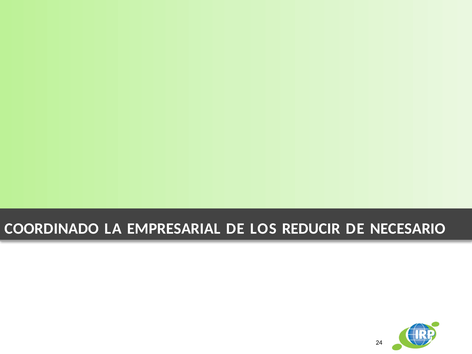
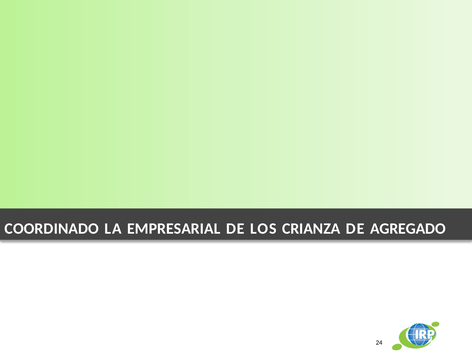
REDUCIR: REDUCIR -> CRIANZA
NECESARIO: NECESARIO -> AGREGADO
